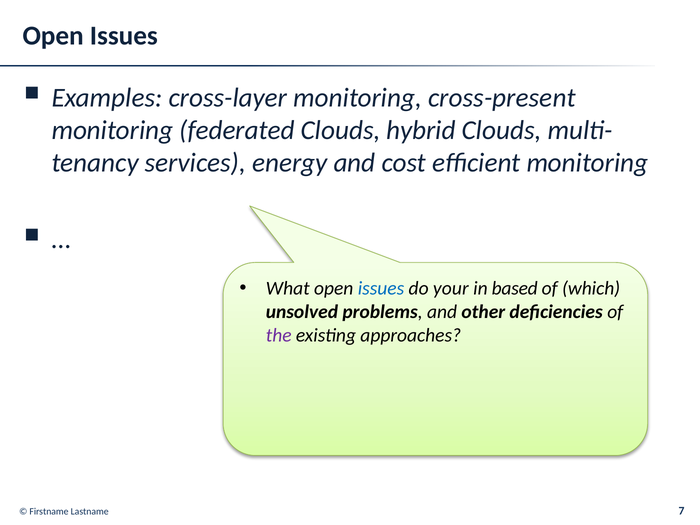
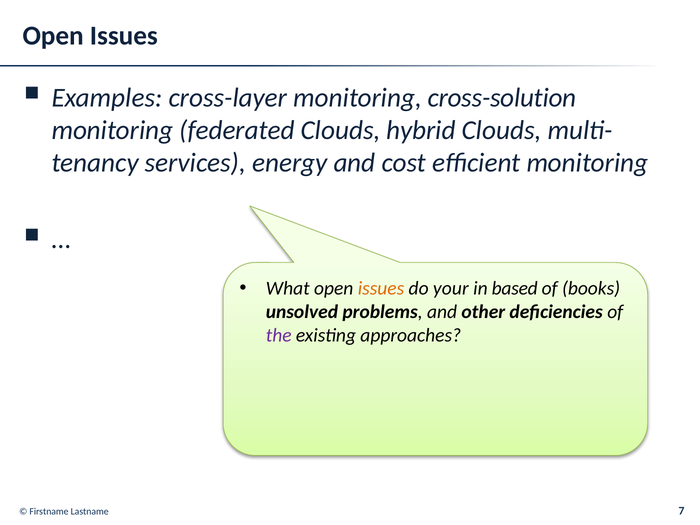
cross-present: cross-present -> cross-solution
issues at (381, 288) colour: blue -> orange
which: which -> books
